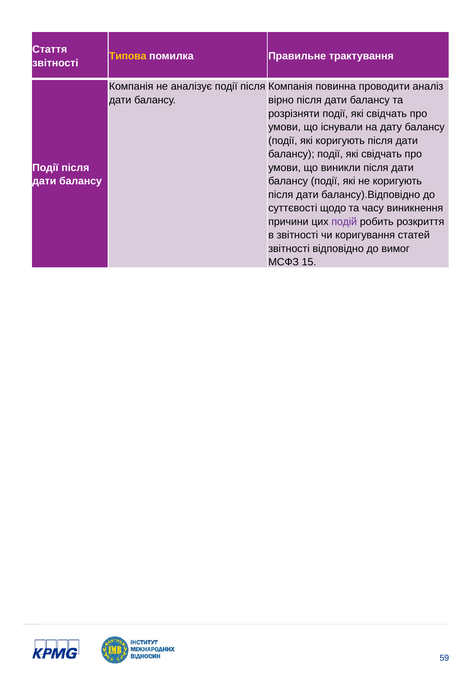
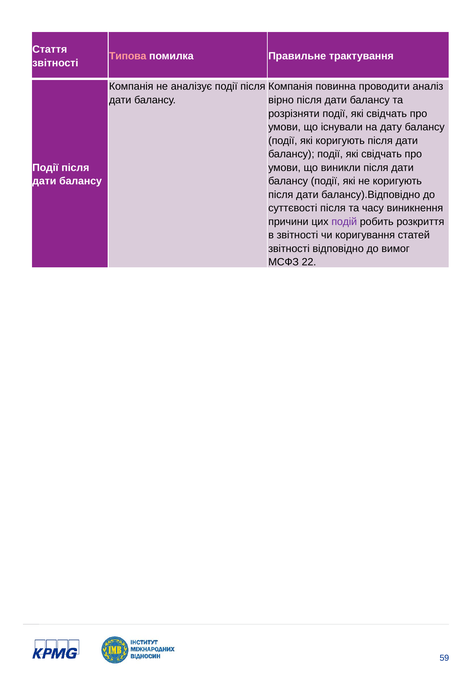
Типова colour: yellow -> pink
суттєвості щодо: щодо -> після
15: 15 -> 22
